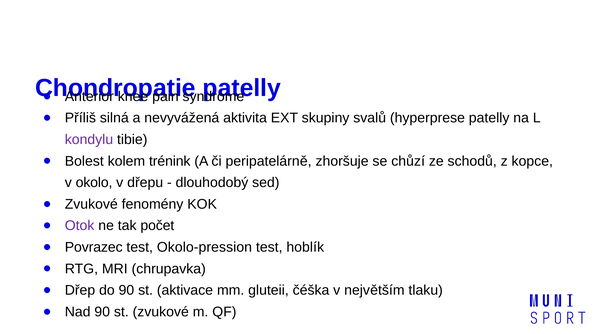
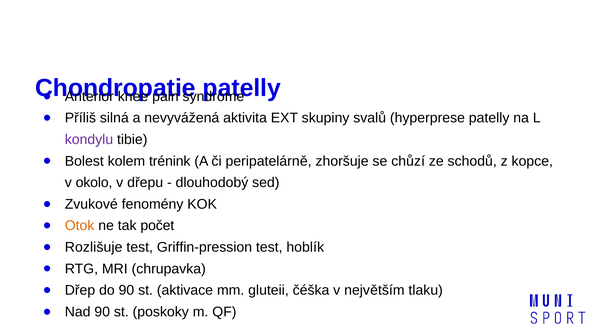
Otok colour: purple -> orange
Povrazec: Povrazec -> Rozlišuje
Okolo-pression: Okolo-pression -> Griffin-pression
st zvukové: zvukové -> poskoky
